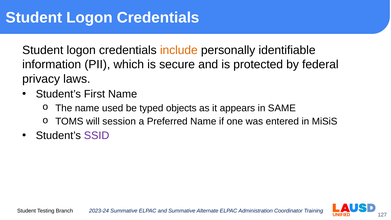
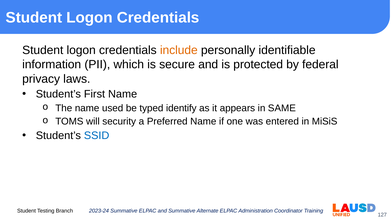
objects: objects -> identify
session: session -> security
SSID colour: purple -> blue
